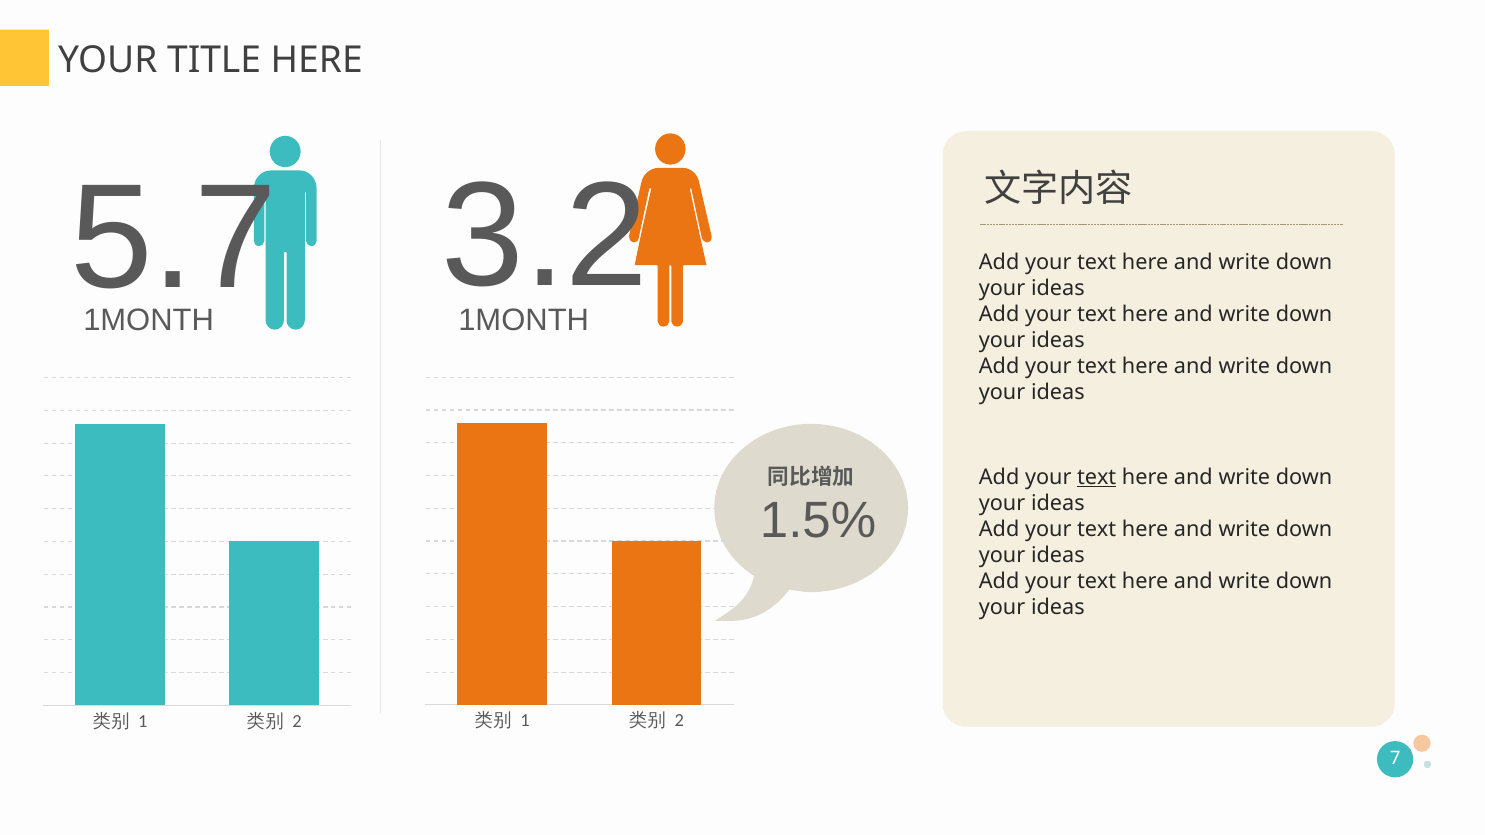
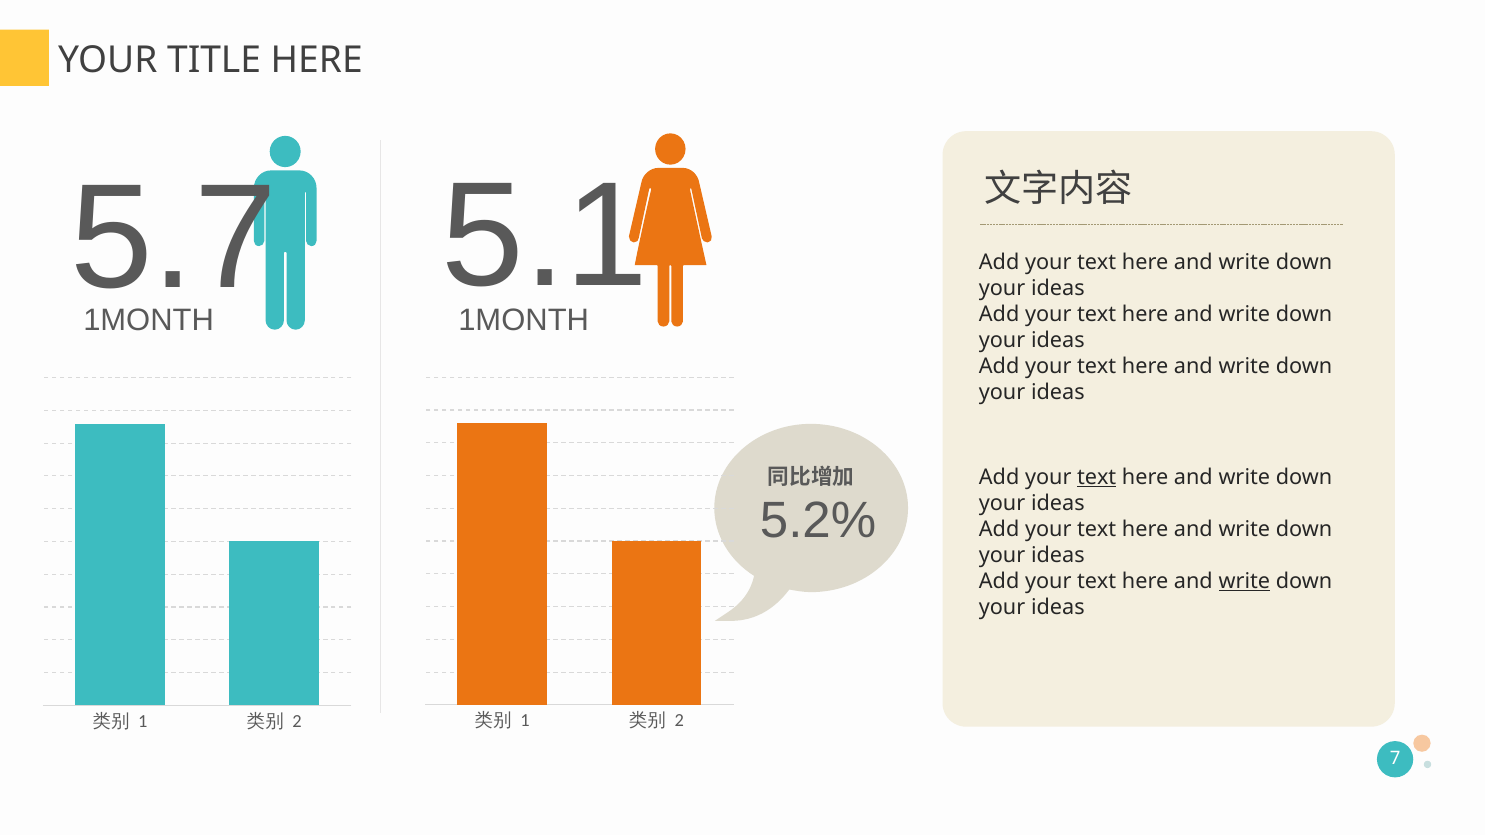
3.2: 3.2 -> 5.1
1.5%: 1.5% -> 5.2%
write at (1244, 582) underline: none -> present
